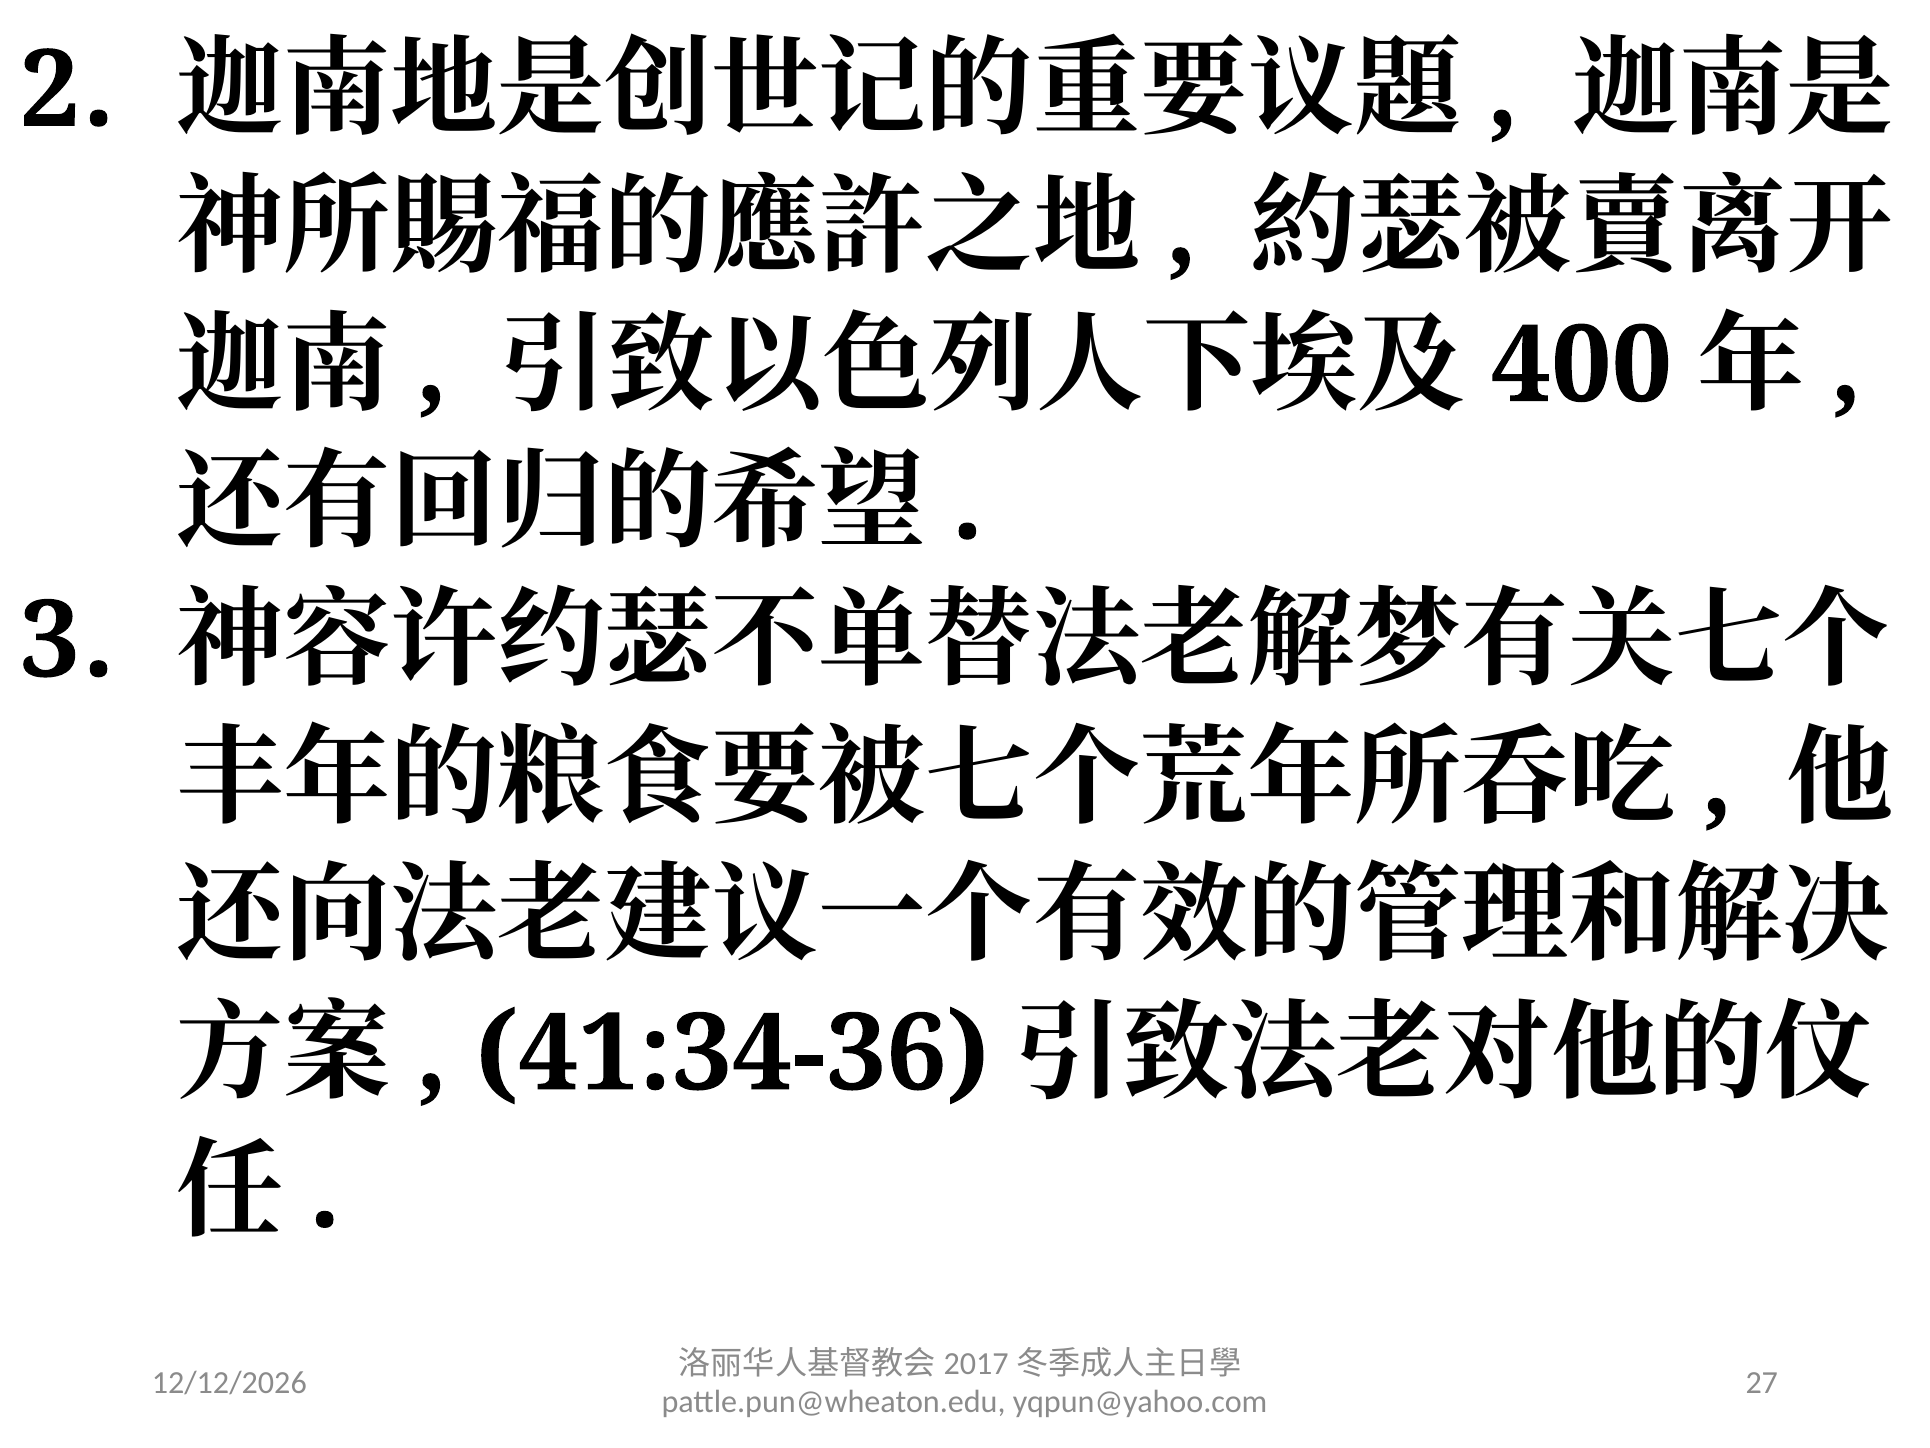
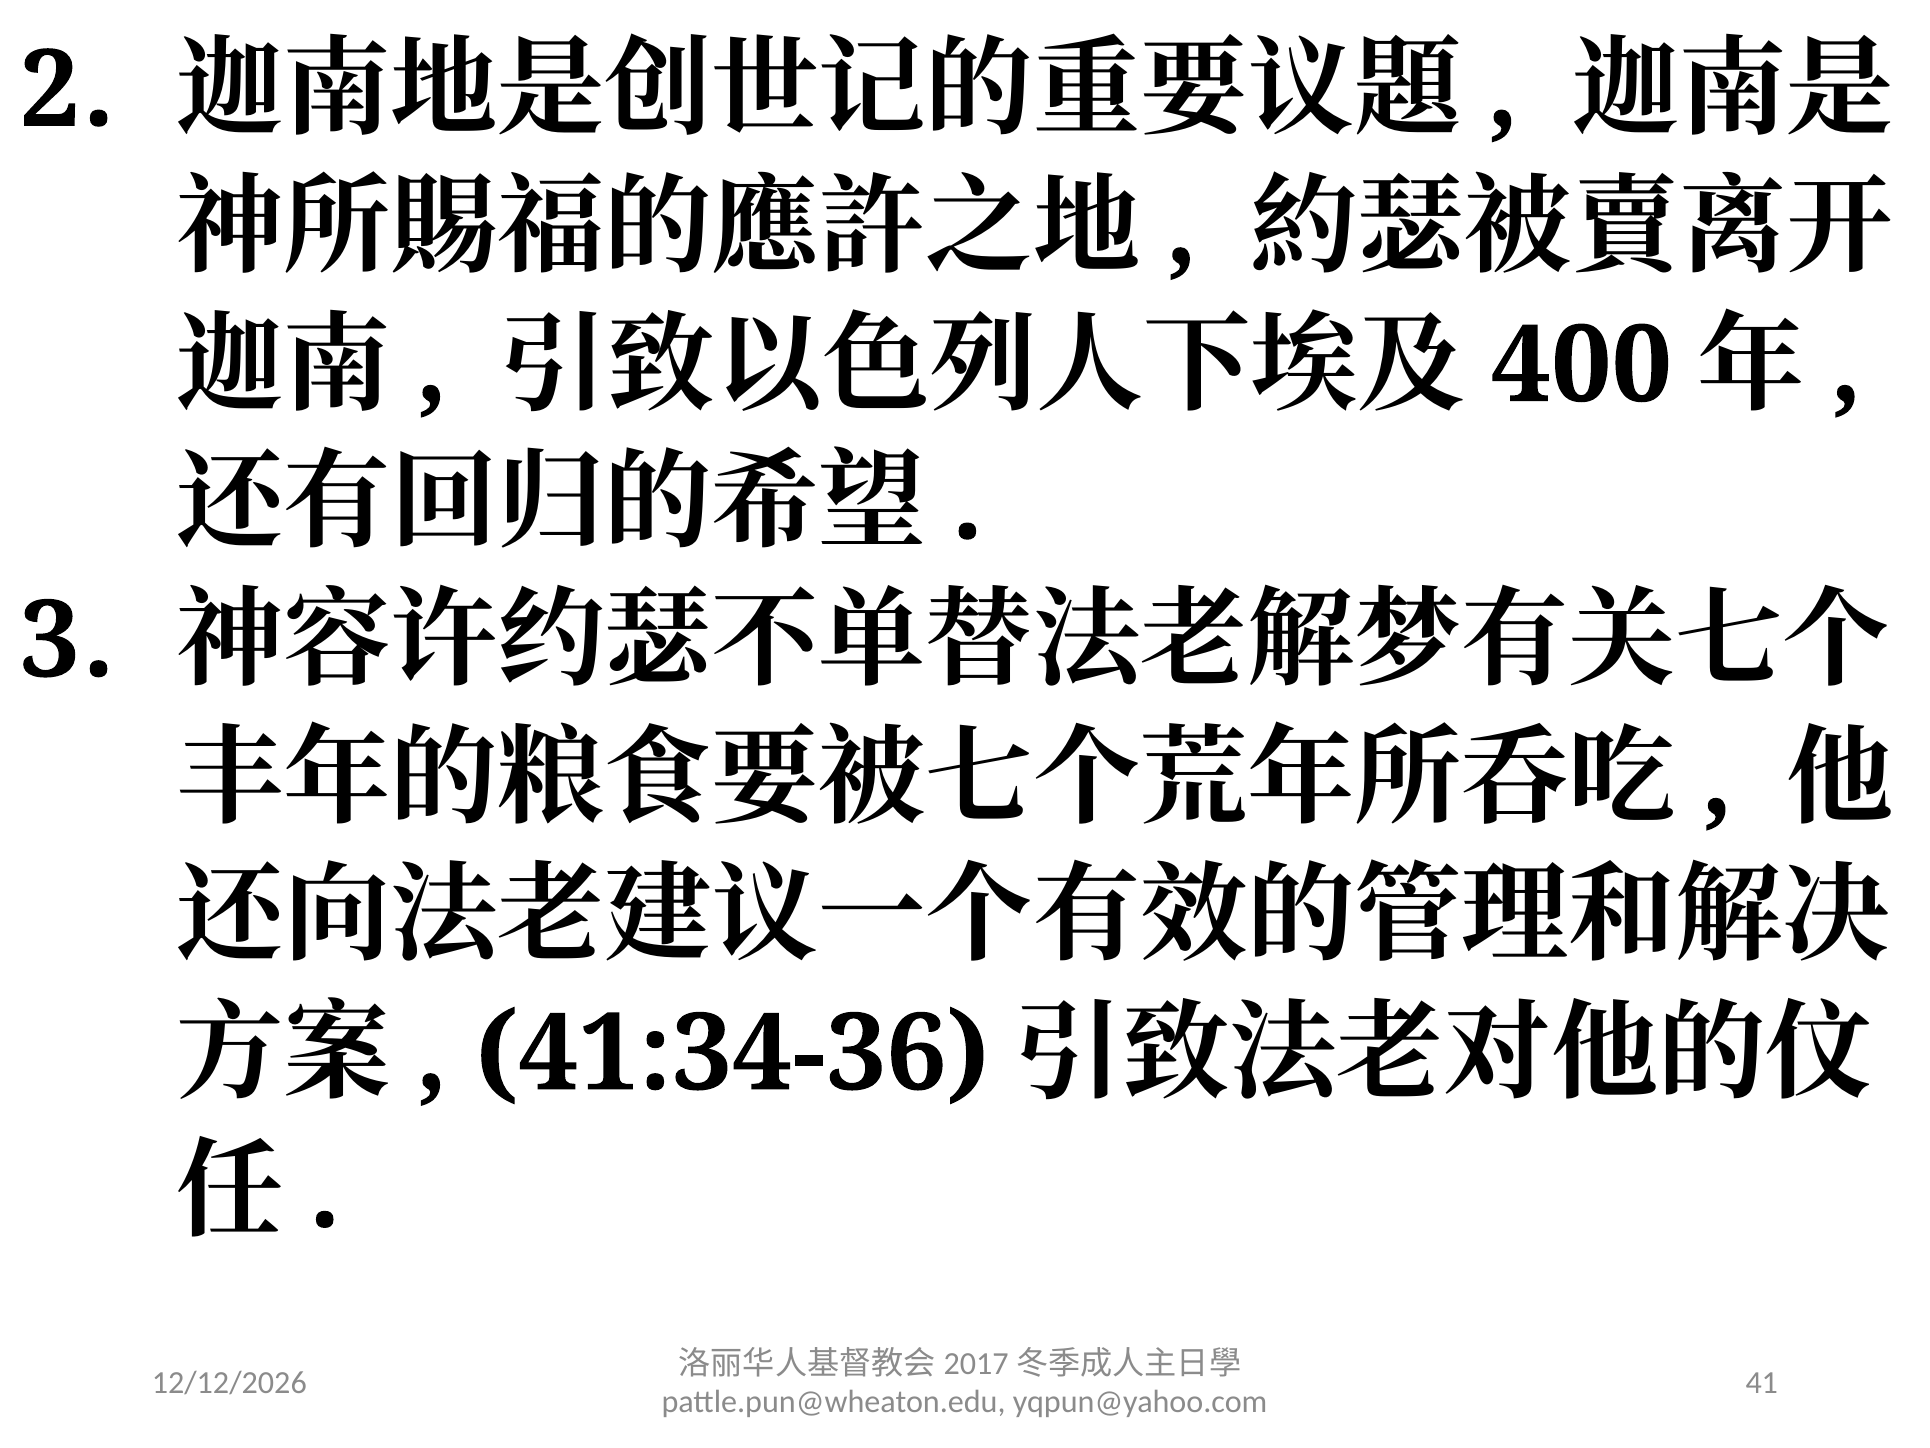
27: 27 -> 41
